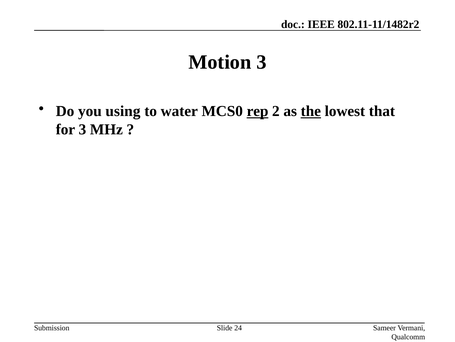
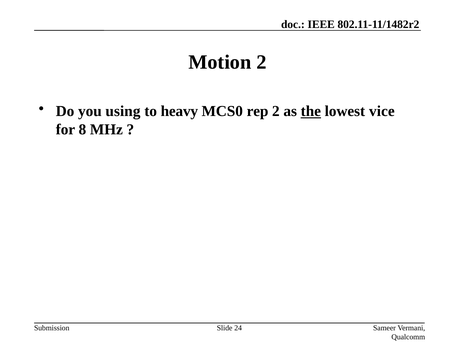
Motion 3: 3 -> 2
water: water -> heavy
rep underline: present -> none
that: that -> vice
for 3: 3 -> 8
